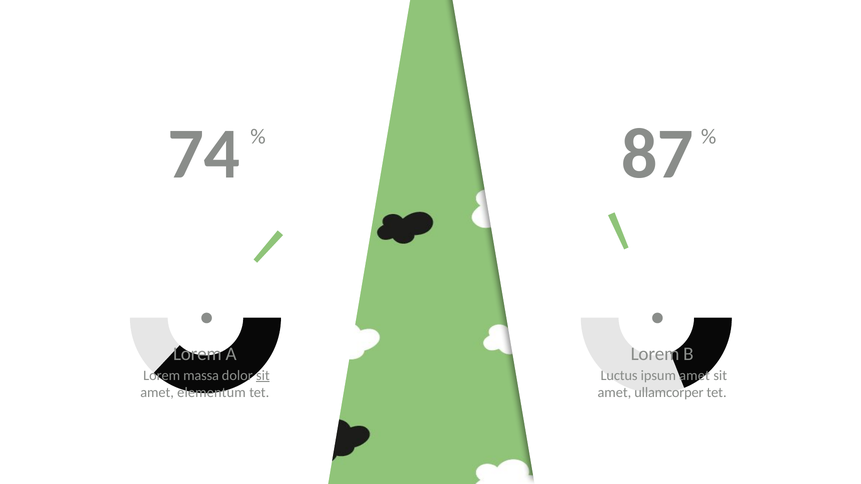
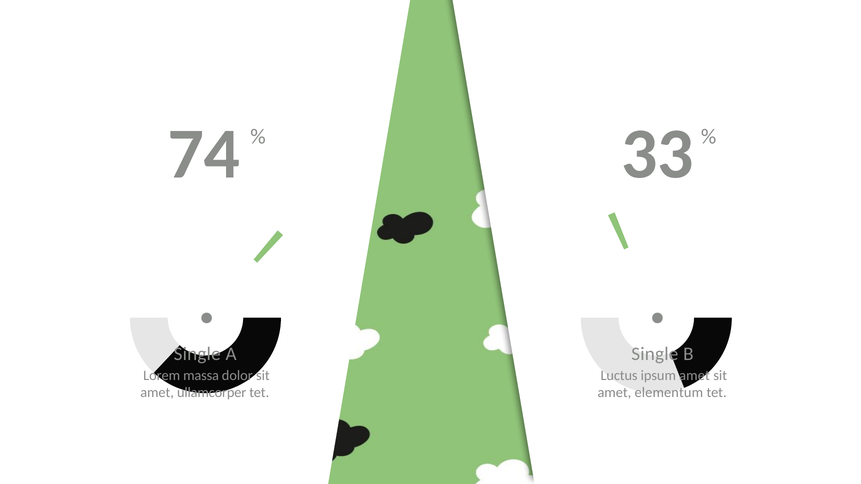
87: 87 -> 33
Lorem at (197, 354): Lorem -> Single
Lorem at (655, 354): Lorem -> Single
sit at (263, 376) underline: present -> none
elementum: elementum -> ullamcorper
ullamcorper: ullamcorper -> elementum
